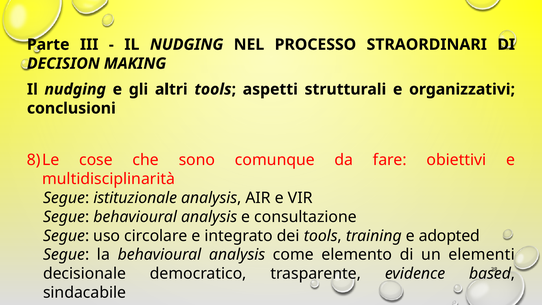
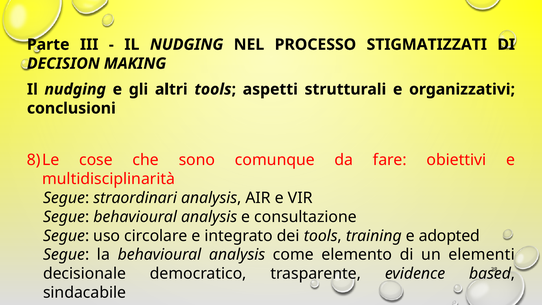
STRAORDINARI: STRAORDINARI -> STIGMATIZZATI
istituzionale: istituzionale -> straordinari
